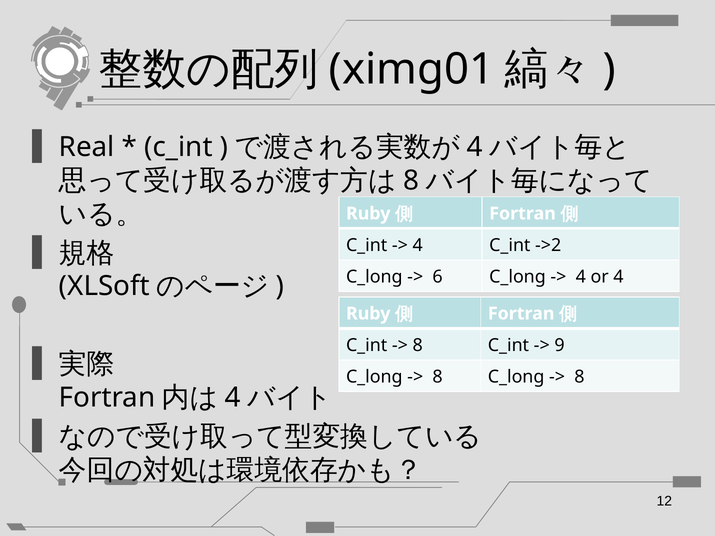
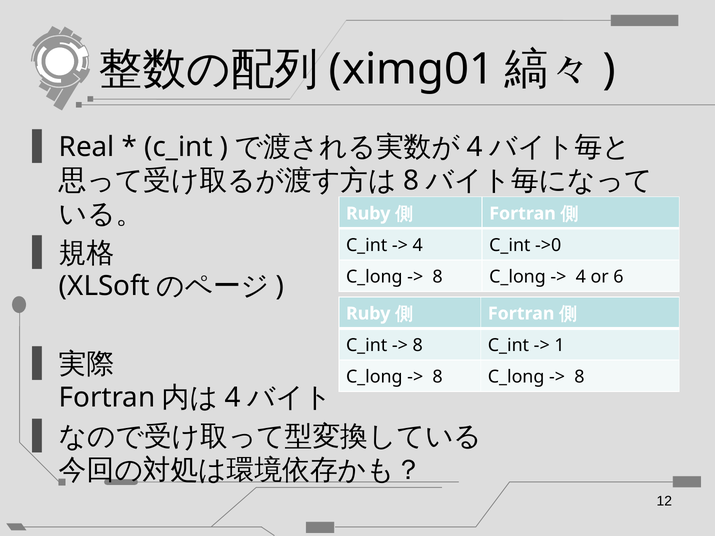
->2: ->2 -> ->0
6 at (438, 277): 6 -> 8
or 4: 4 -> 6
9: 9 -> 1
